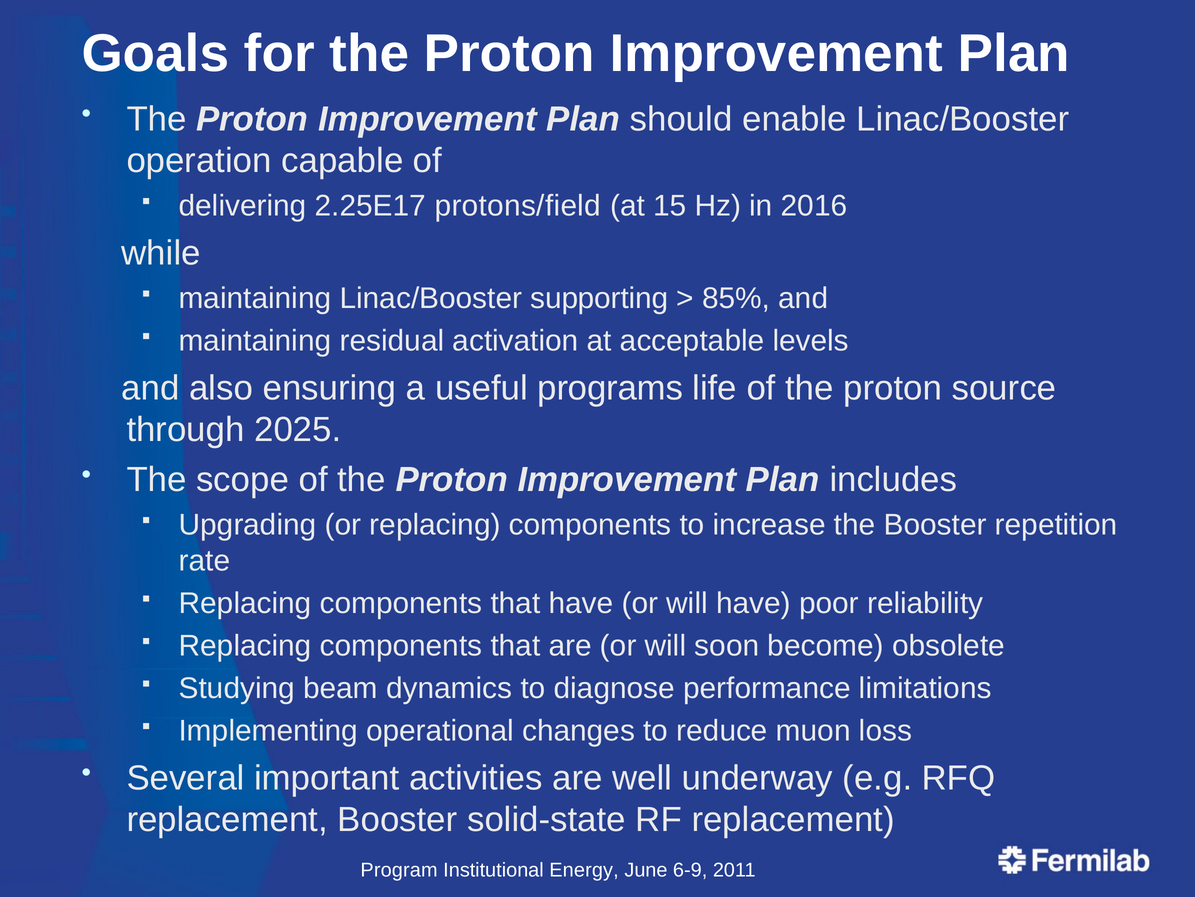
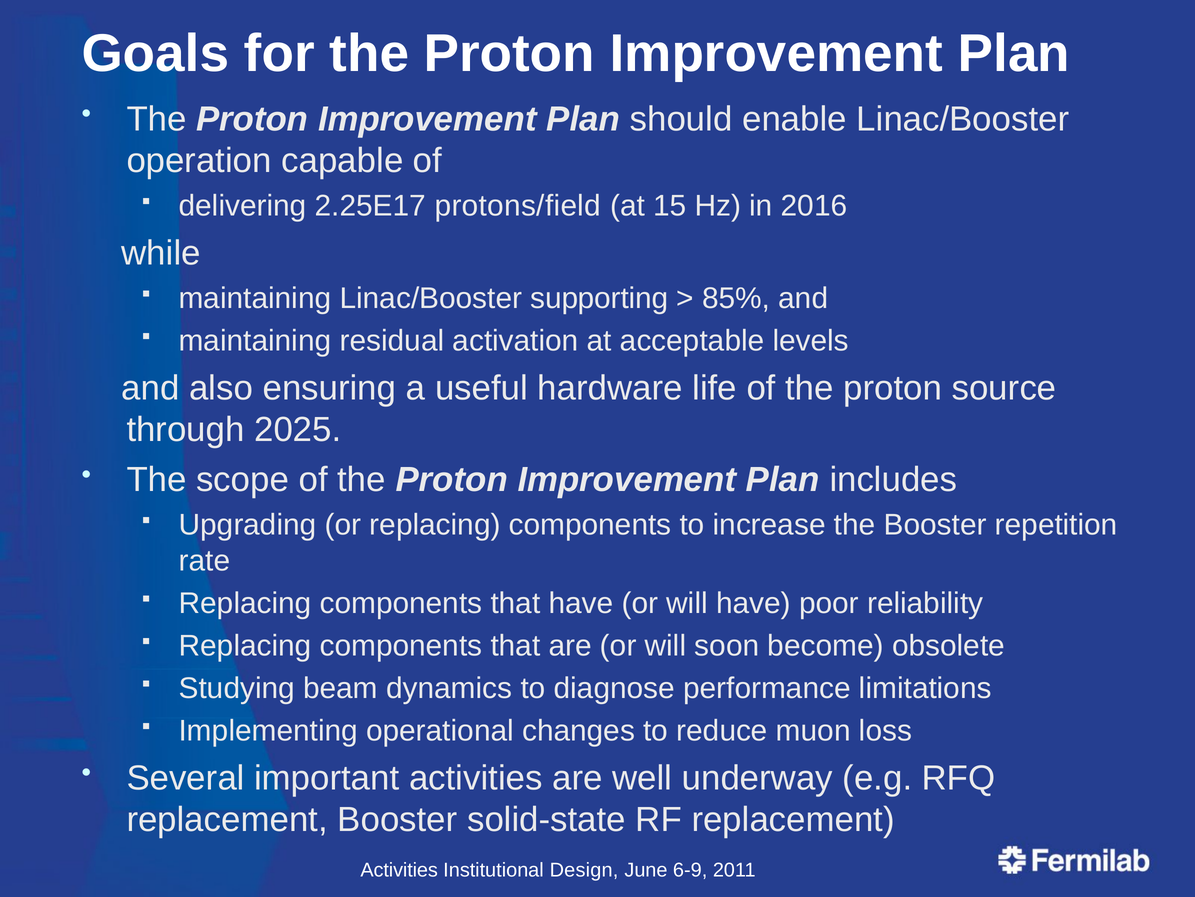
programs: programs -> hardware
Program at (399, 870): Program -> Activities
Energy: Energy -> Design
